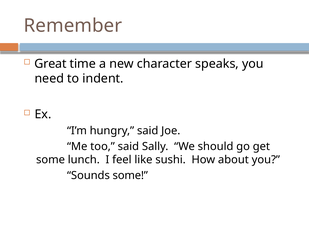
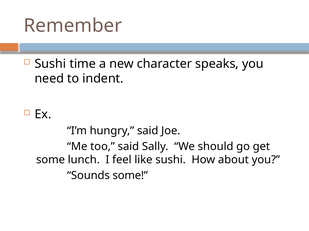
Great at (50, 64): Great -> Sushi
